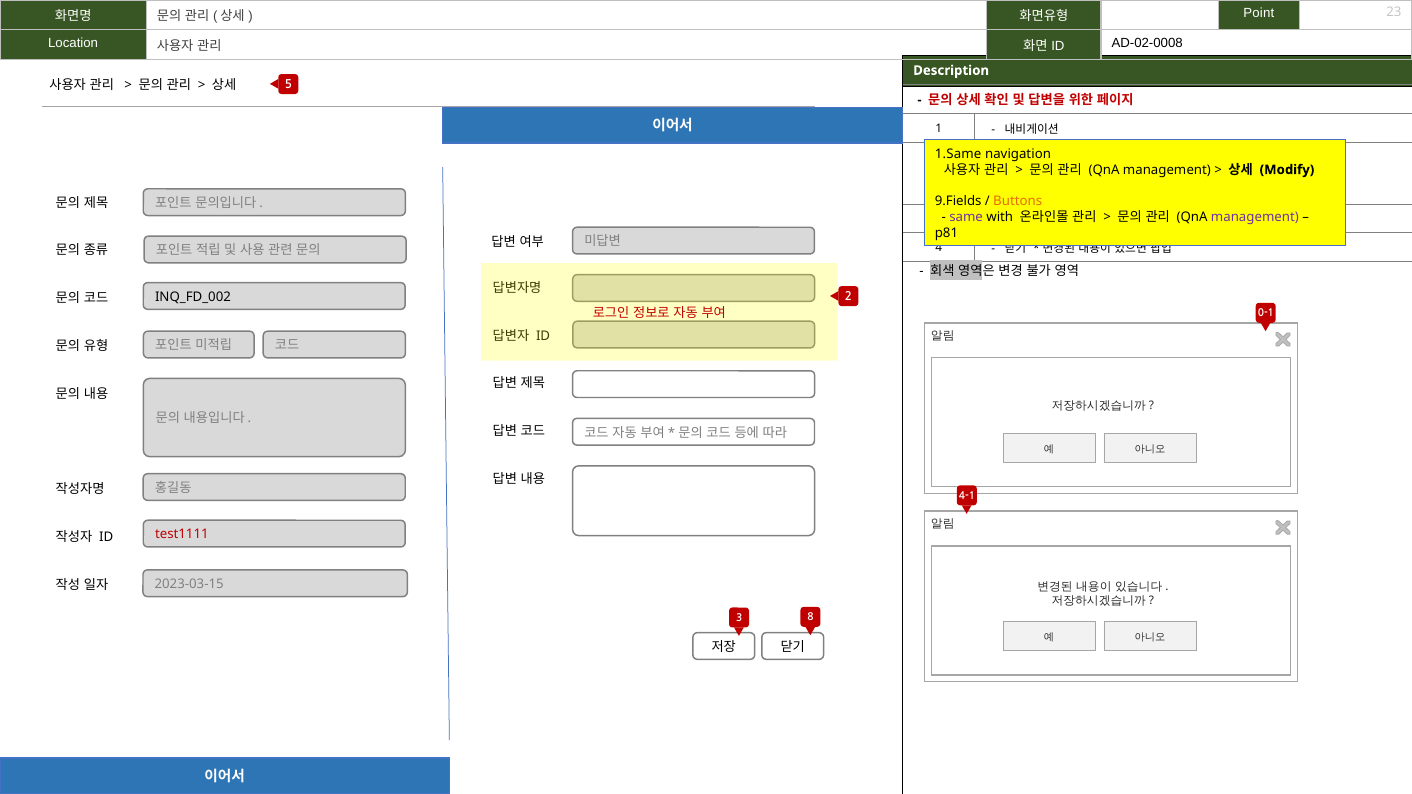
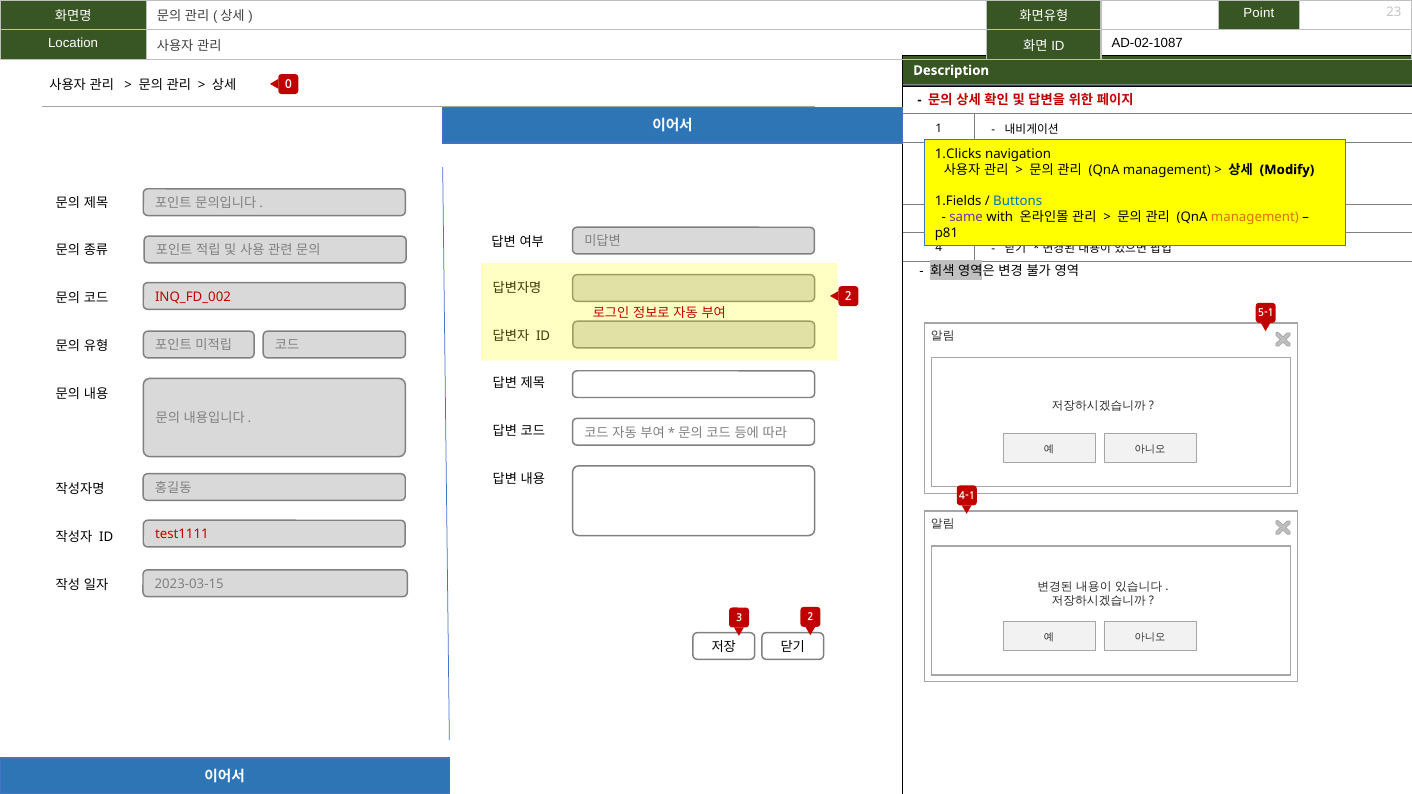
AD-02-0008: AD-02-0008 -> AD-02-1087
5: 5 -> 0
1.Same: 1.Same -> 1.Clicks
9.Fields: 9.Fields -> 1.Fields
Buttons colour: orange -> blue
management at (1255, 217) colour: purple -> orange
INQ_FD_002 colour: black -> red
0-1: 0-1 -> 5-1
3 8: 8 -> 2
